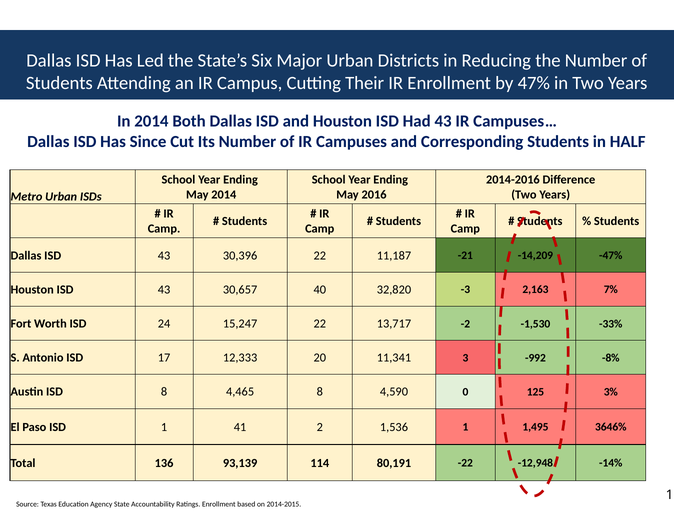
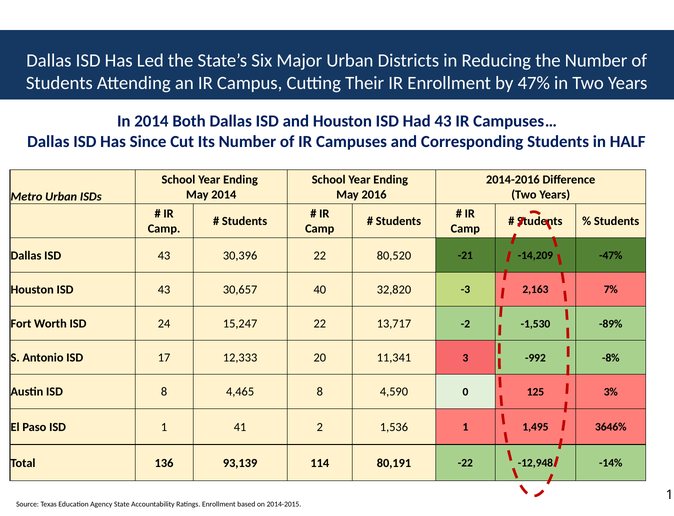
11,187: 11,187 -> 80,520
-33%: -33% -> -89%
